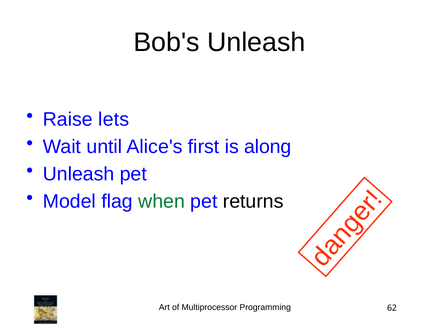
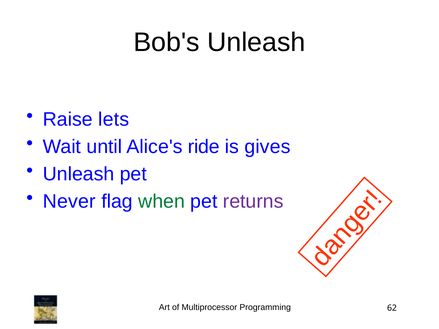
first: first -> ride
along: along -> gives
Model: Model -> Never
returns colour: black -> purple
